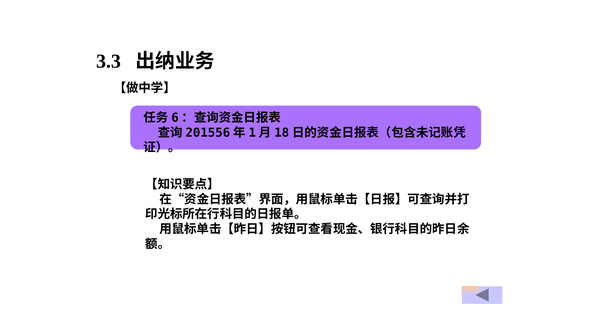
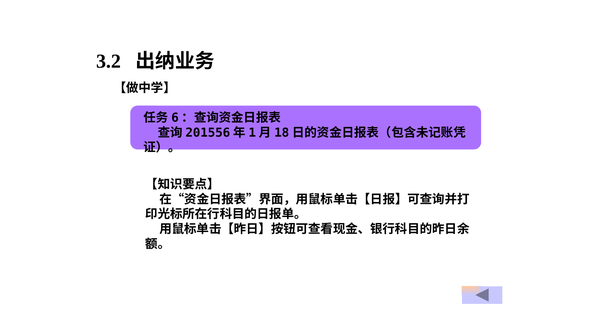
3.3: 3.3 -> 3.2
